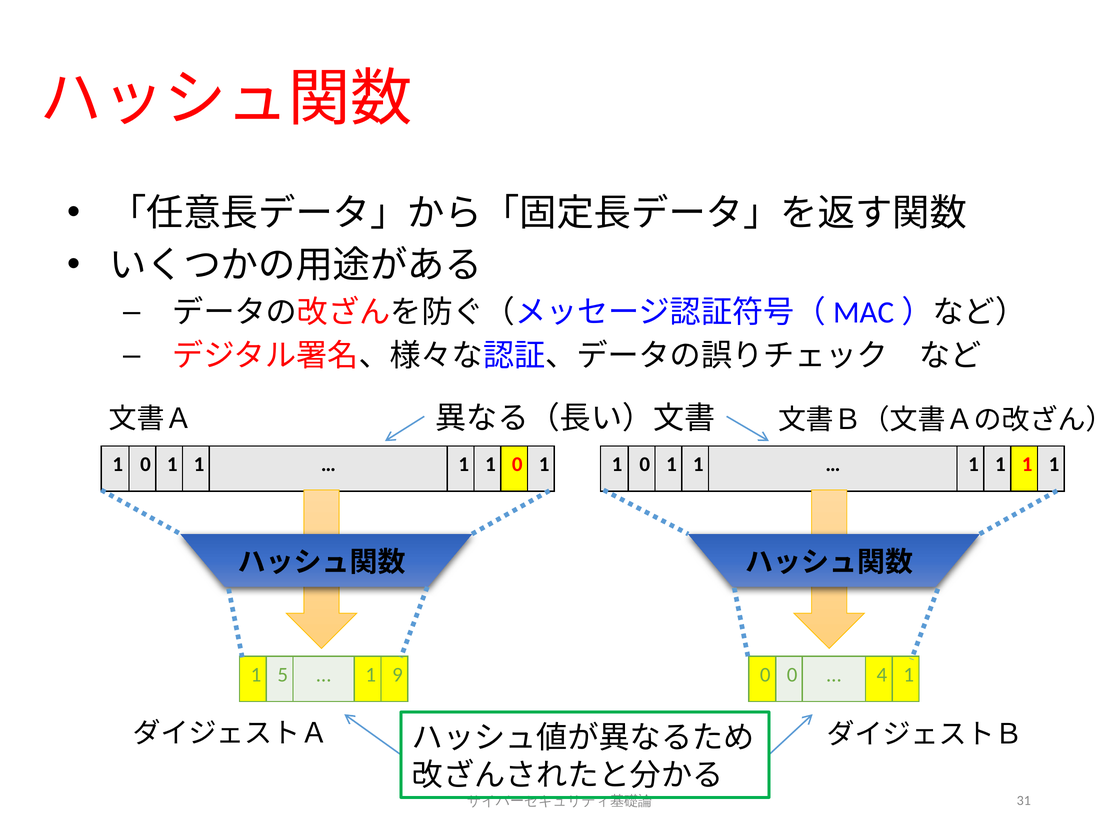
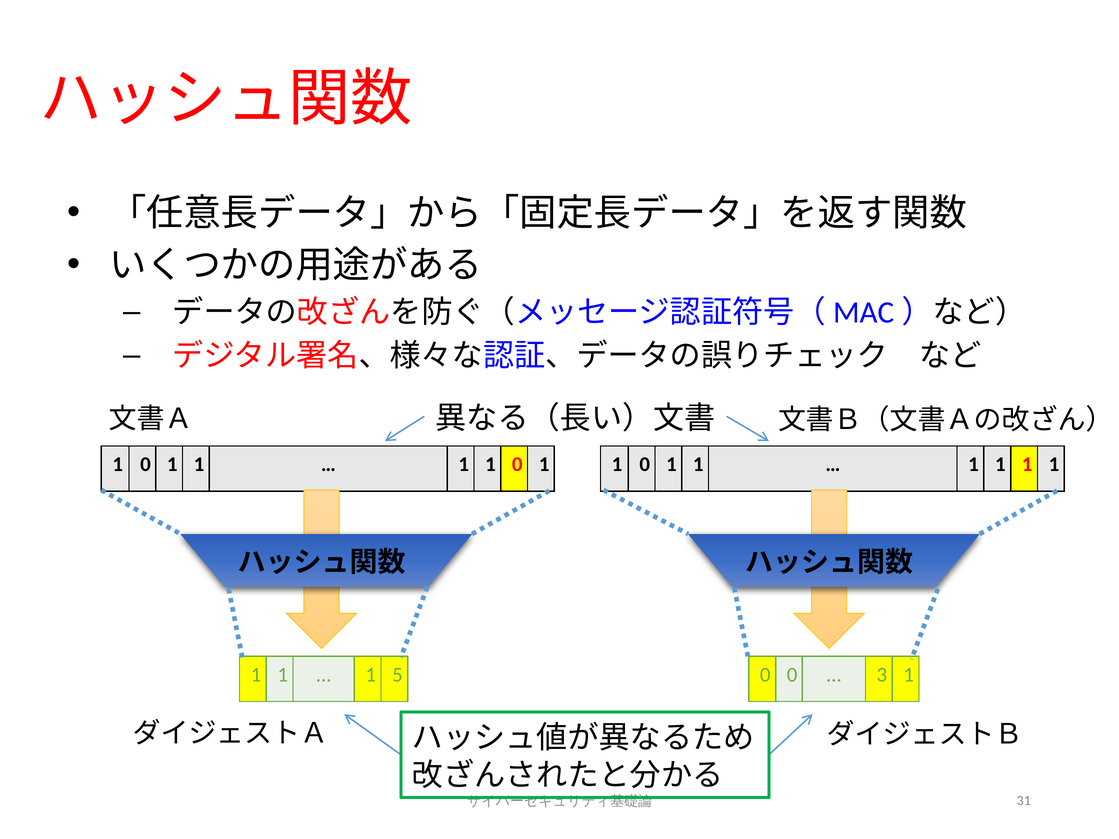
5 at (283, 675): 5 -> 1
9: 9 -> 5
4: 4 -> 3
